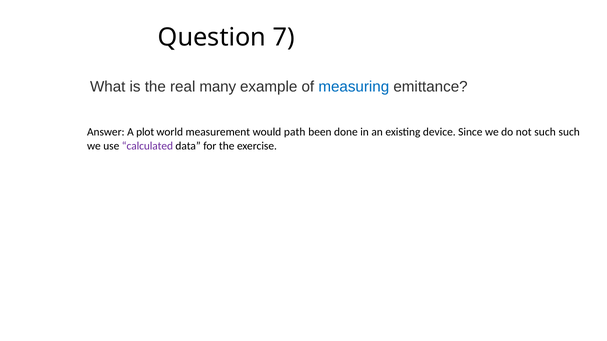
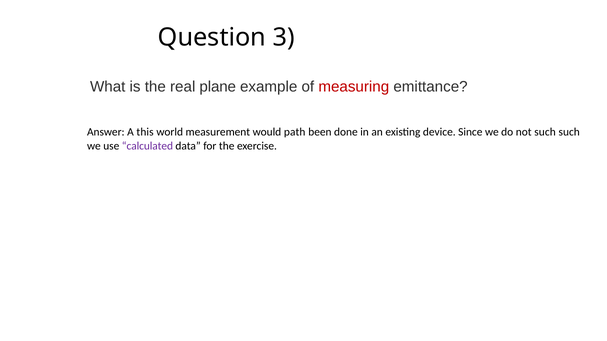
7: 7 -> 3
many: many -> plane
measuring colour: blue -> red
plot: plot -> this
